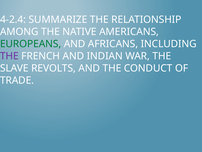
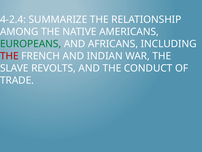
THE at (9, 56) colour: purple -> red
